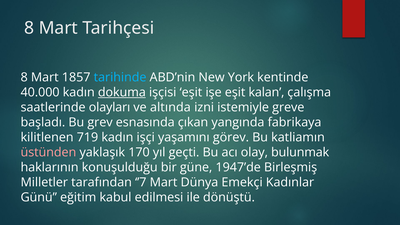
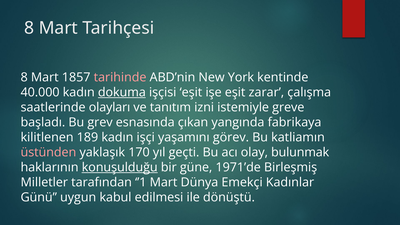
tarihinde colour: light blue -> pink
kalan: kalan -> zarar
altında: altında -> tanıtım
719: 719 -> 189
konuşulduğu underline: none -> present
1947’de: 1947’de -> 1971’de
’7: ’7 -> ’1
eğitim: eğitim -> uygun
